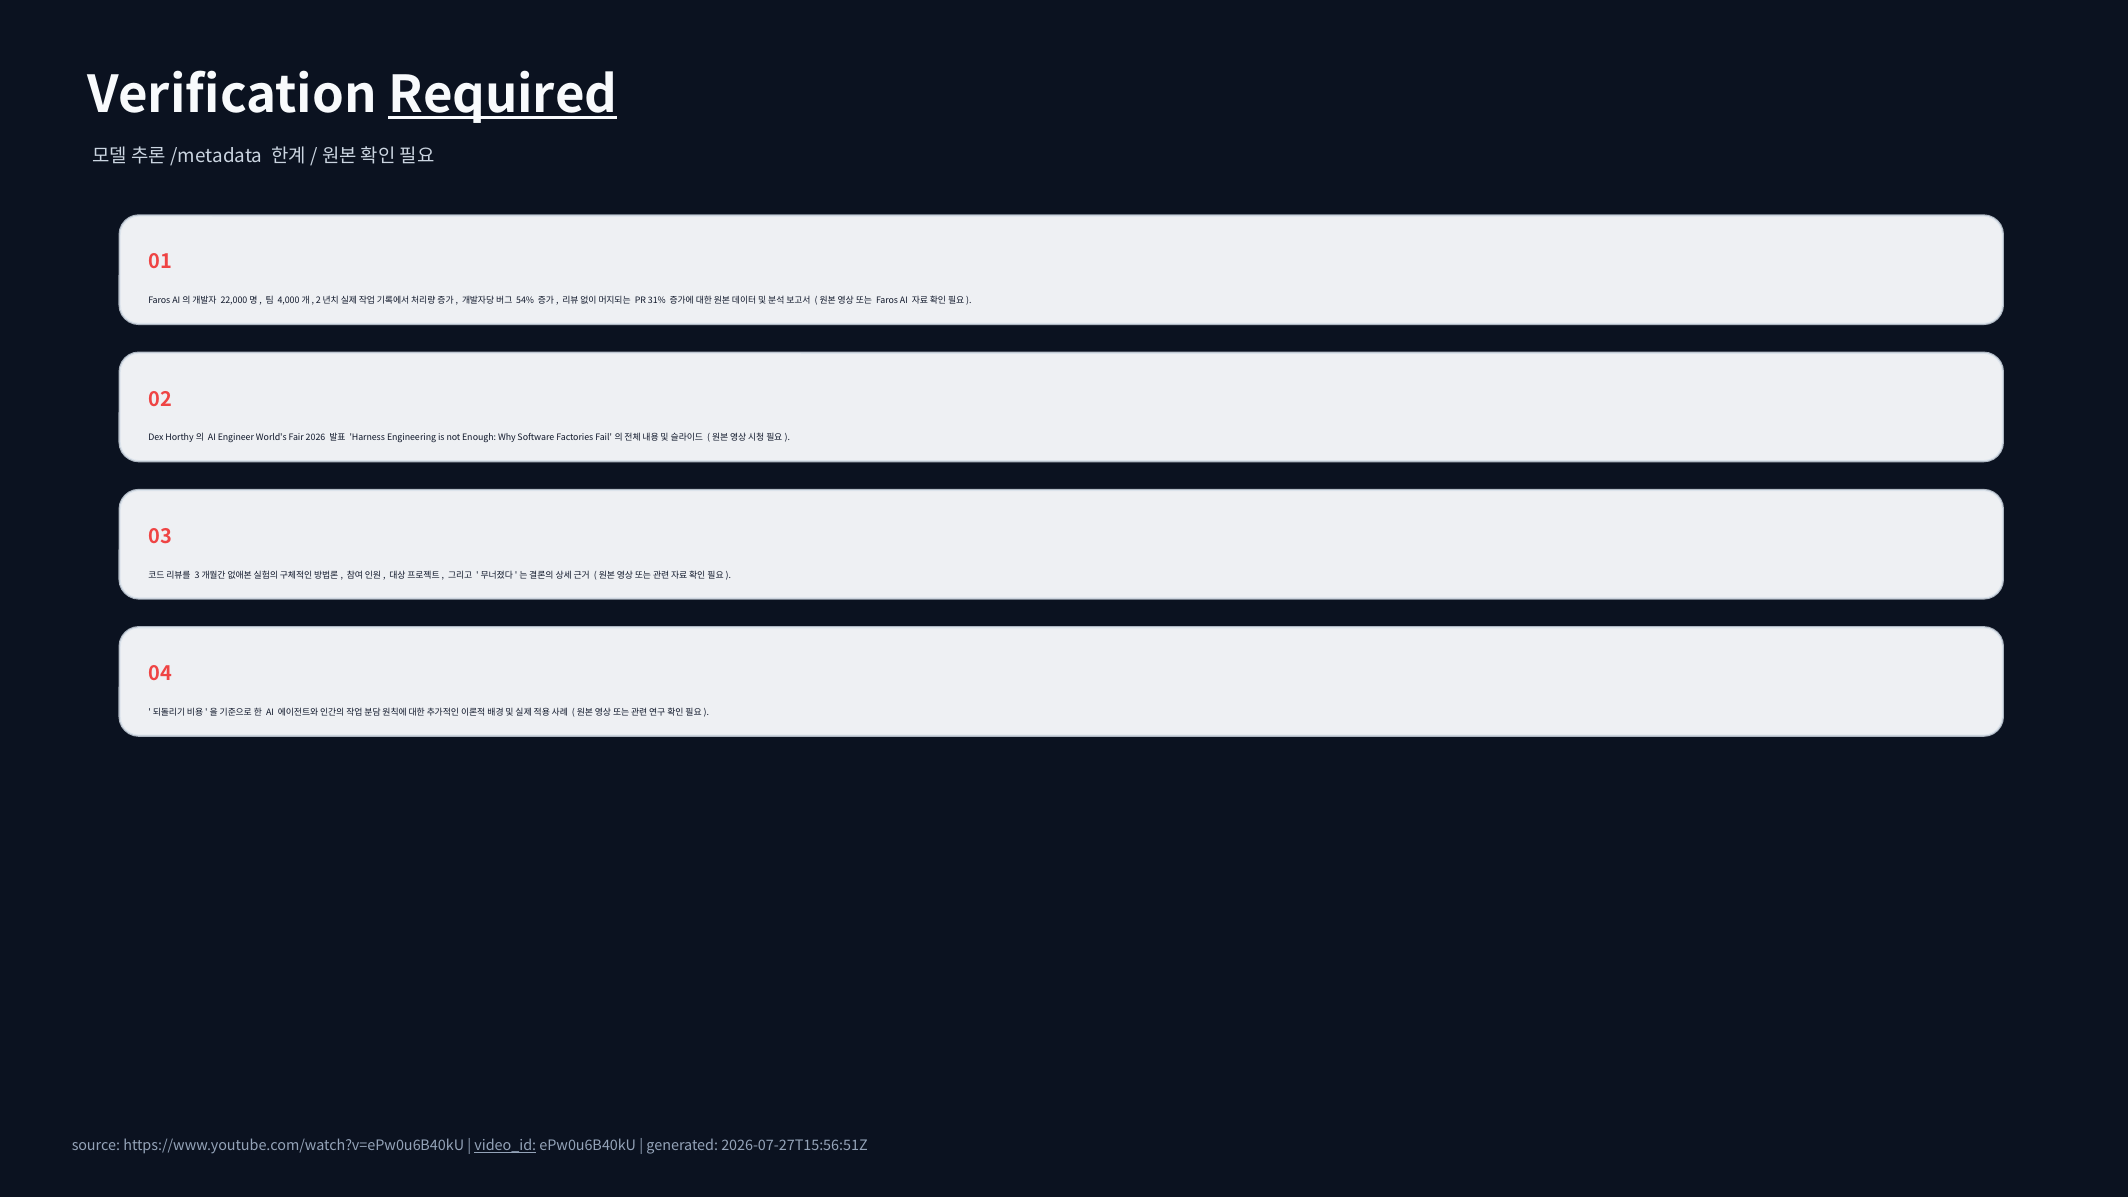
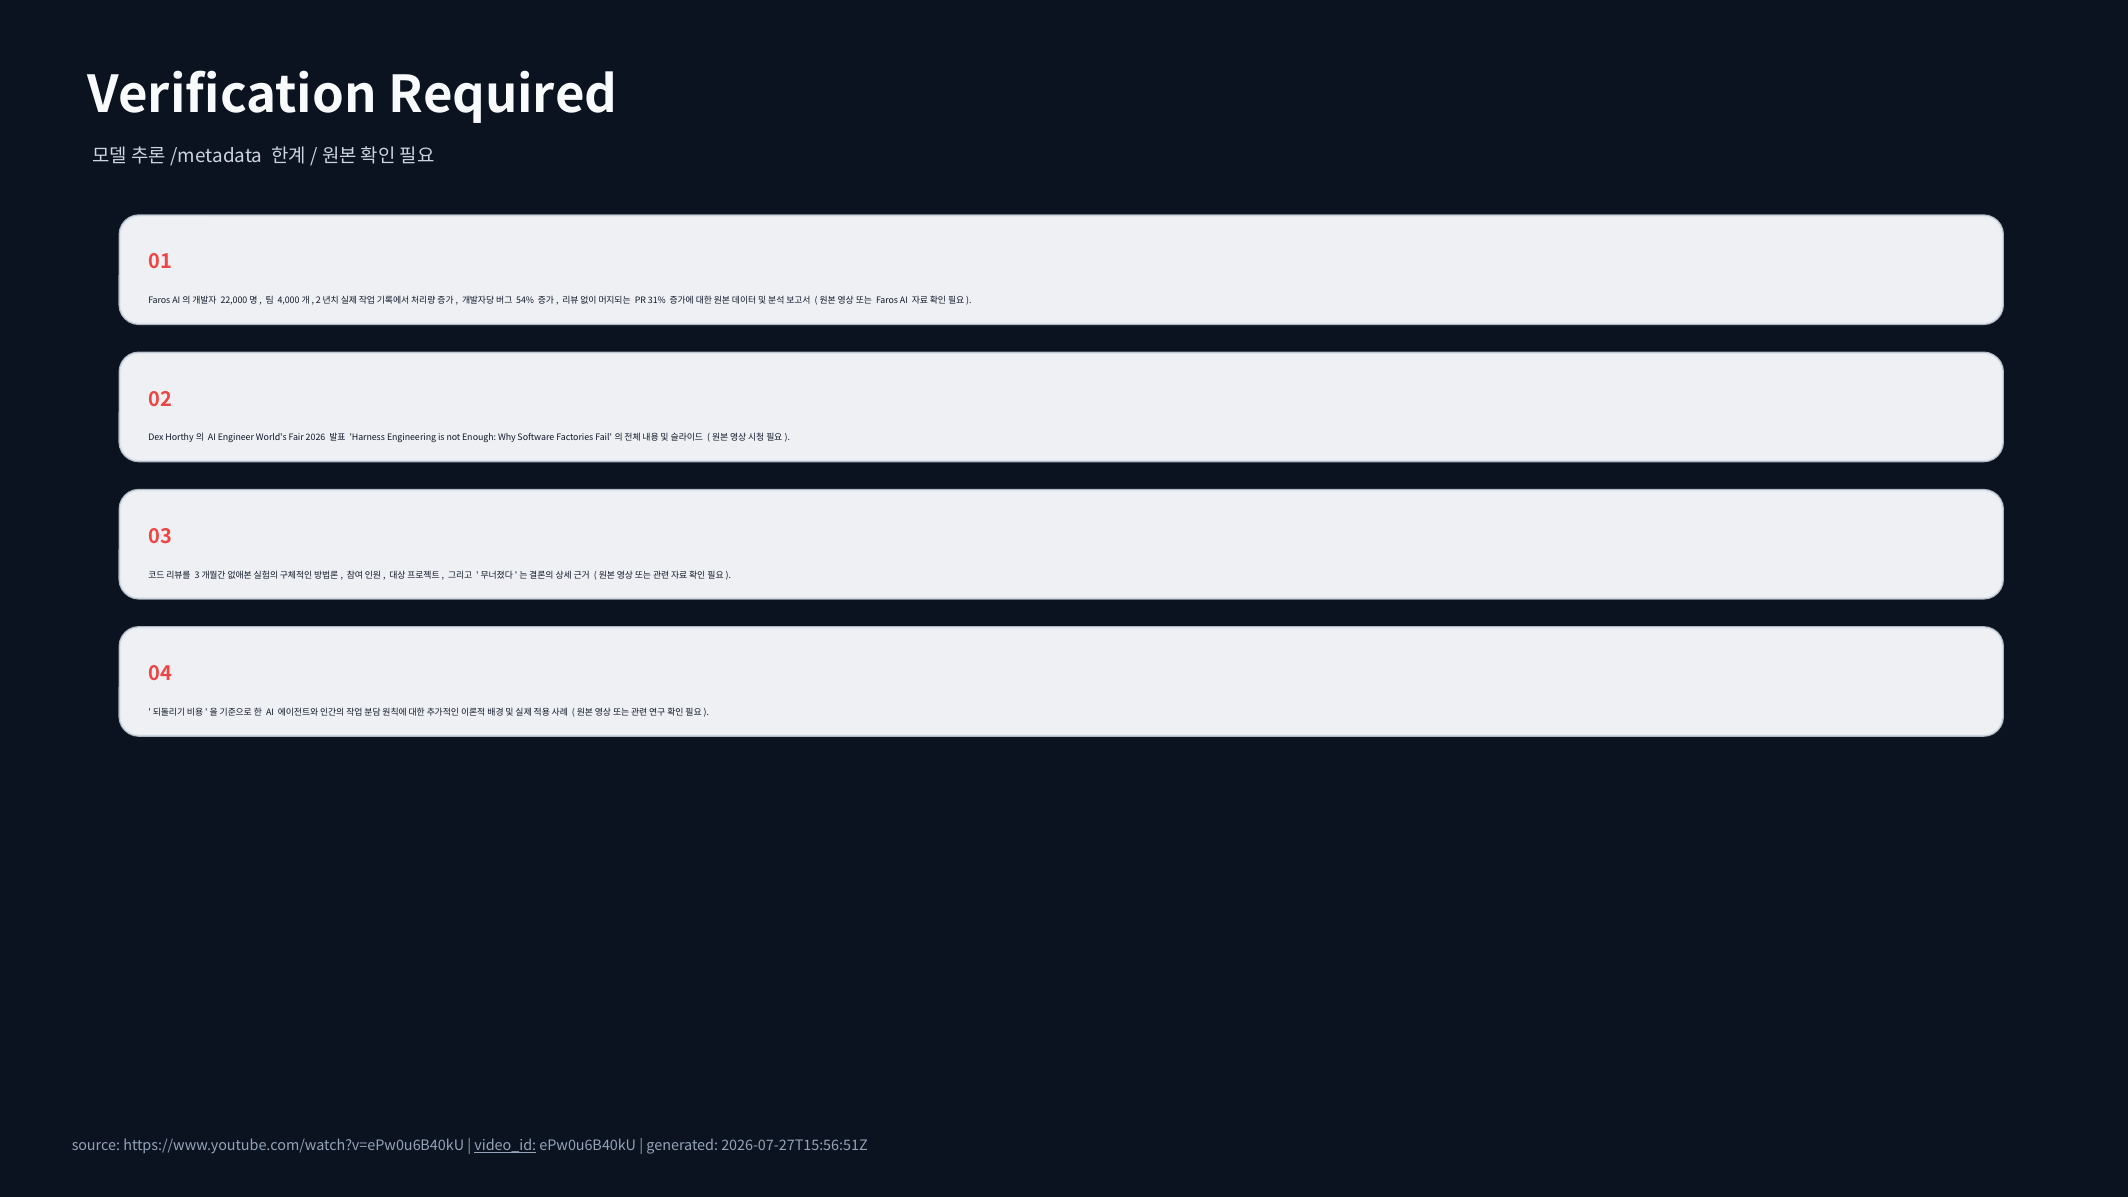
Required underline: present -> none
